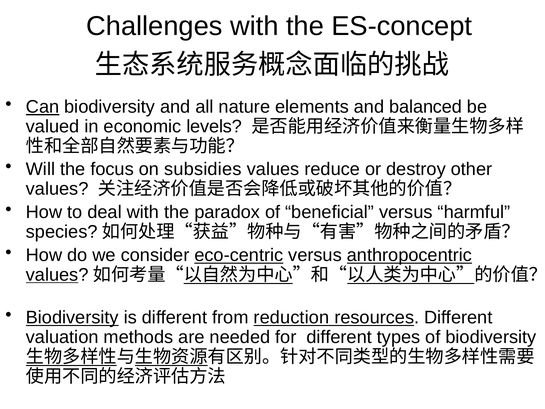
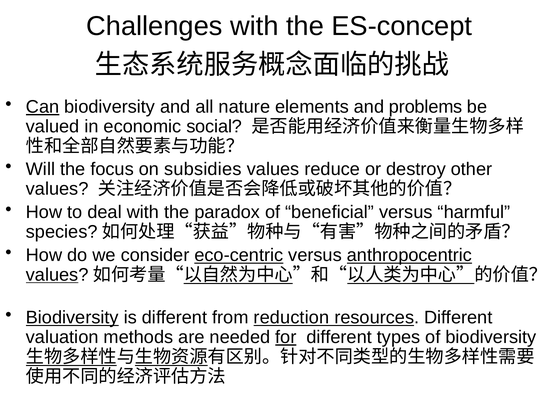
balanced: balanced -> problems
levels: levels -> social
for underline: none -> present
